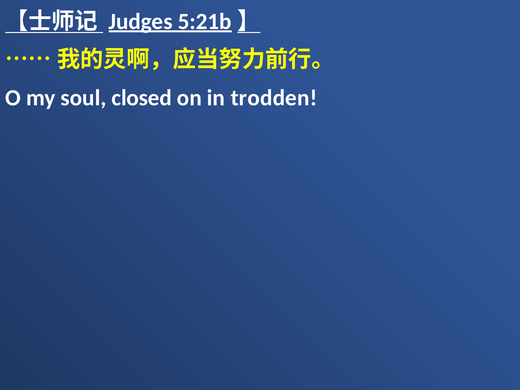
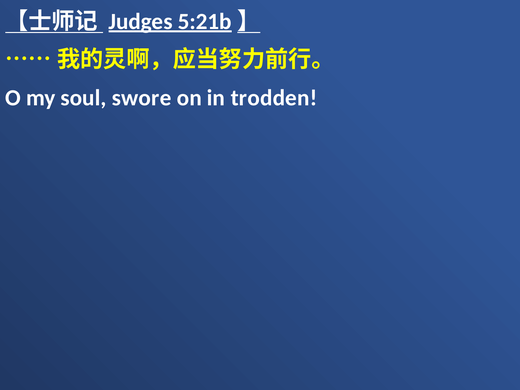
closed: closed -> swore
